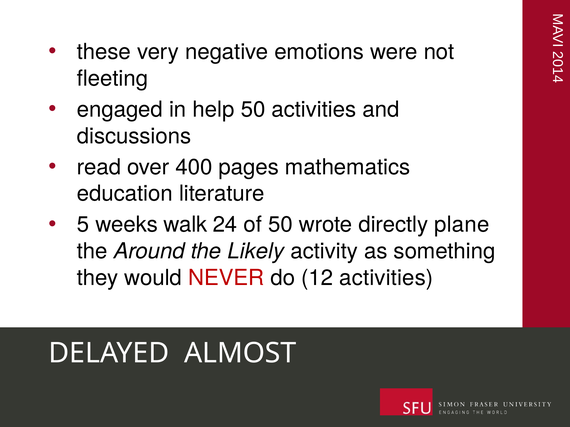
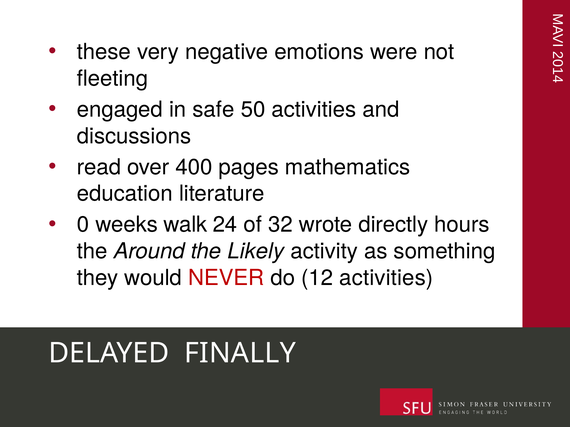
help: help -> safe
5 at (83, 225): 5 -> 0
of 50: 50 -> 32
plane: plane -> hours
ALMOST: ALMOST -> FINALLY
